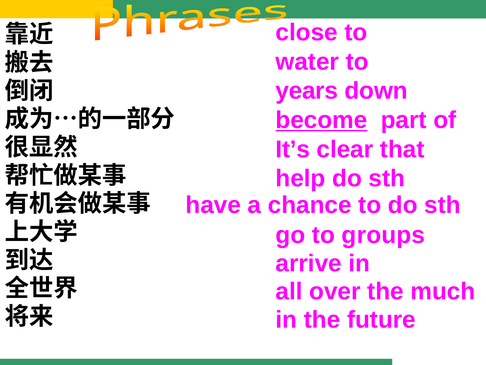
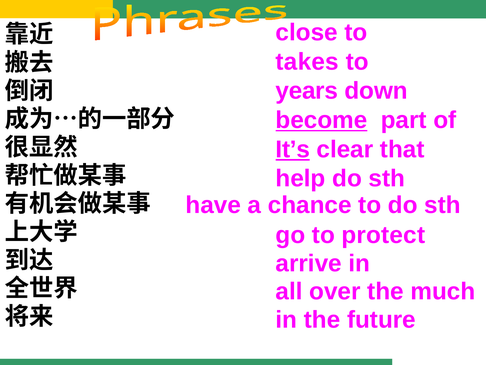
water: water -> takes
It’s underline: none -> present
groups: groups -> protect
